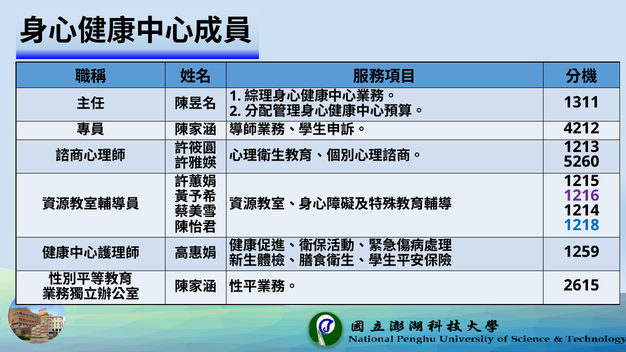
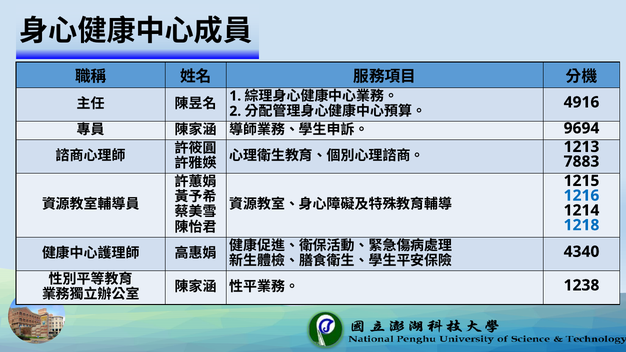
1311: 1311 -> 4916
4212: 4212 -> 9694
5260: 5260 -> 7883
1216 colour: purple -> blue
1259: 1259 -> 4340
2615: 2615 -> 1238
